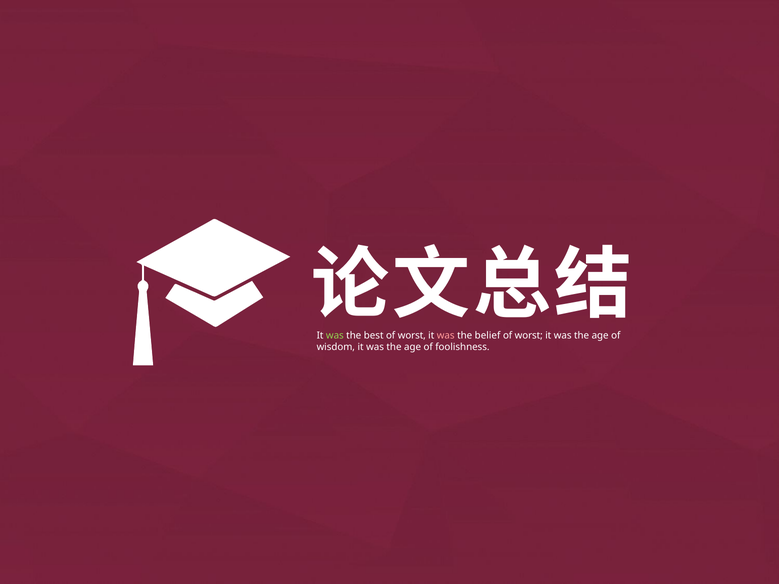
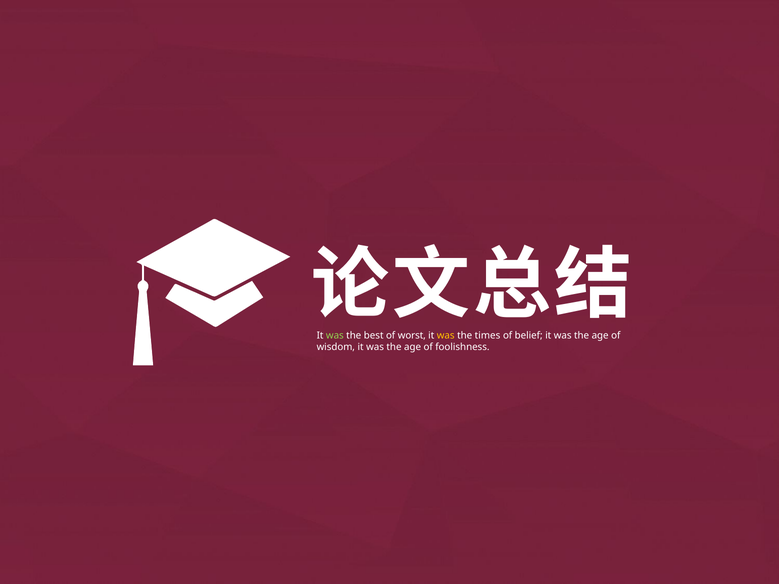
was at (446, 336) colour: pink -> yellow
belief: belief -> times
worst at (529, 336): worst -> belief
